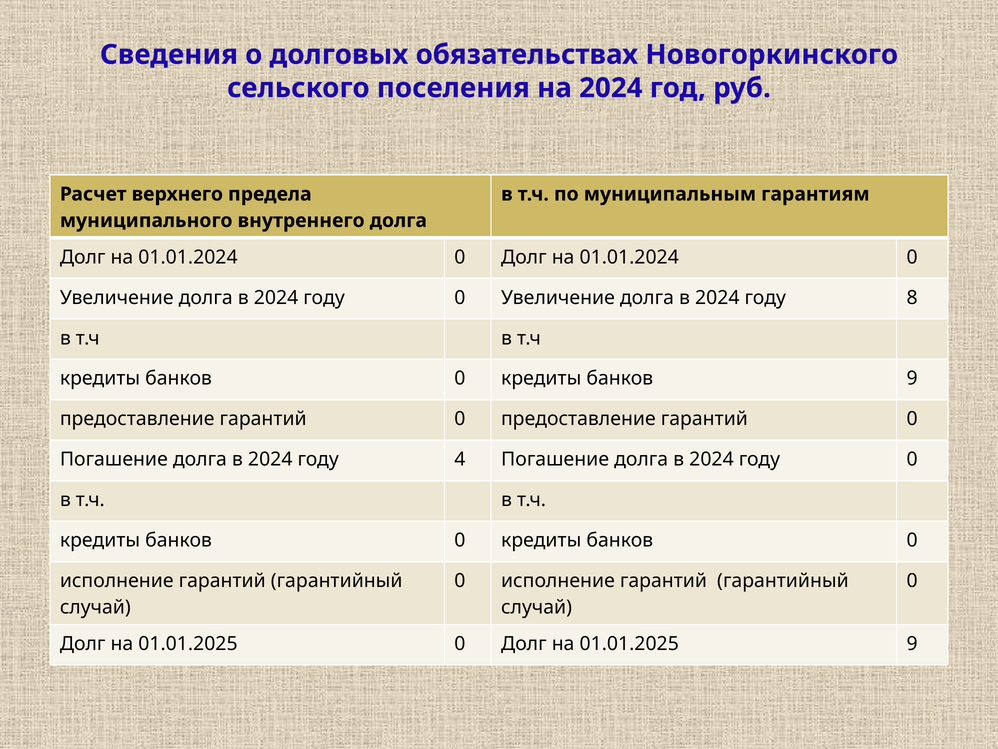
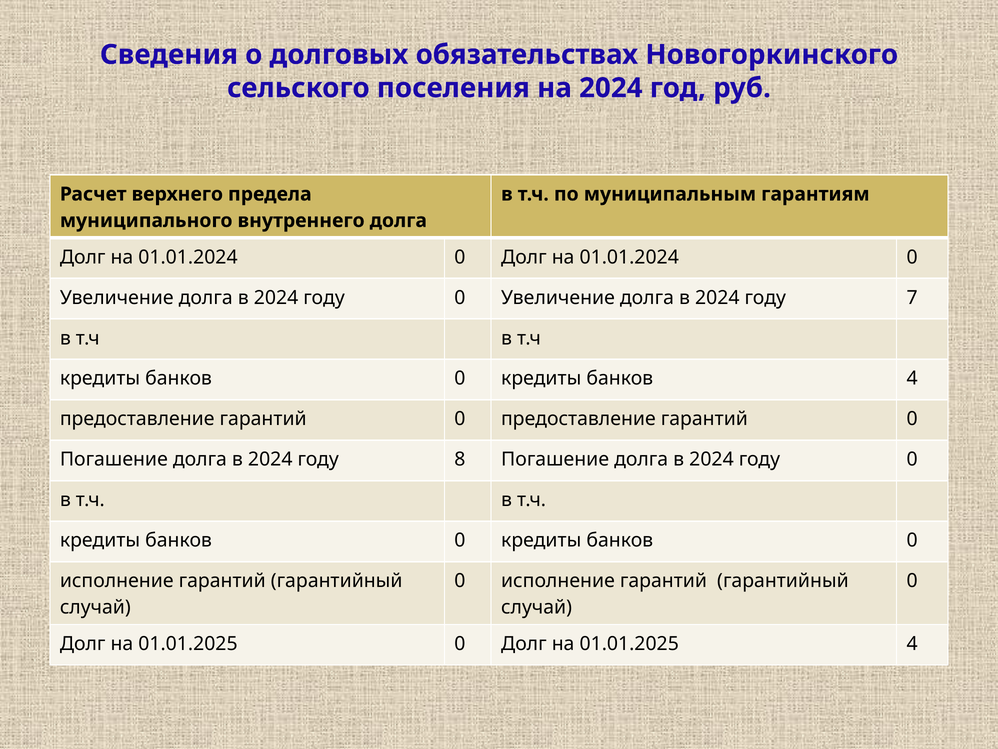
8: 8 -> 7
банков 9: 9 -> 4
4: 4 -> 8
01.01.2025 9: 9 -> 4
